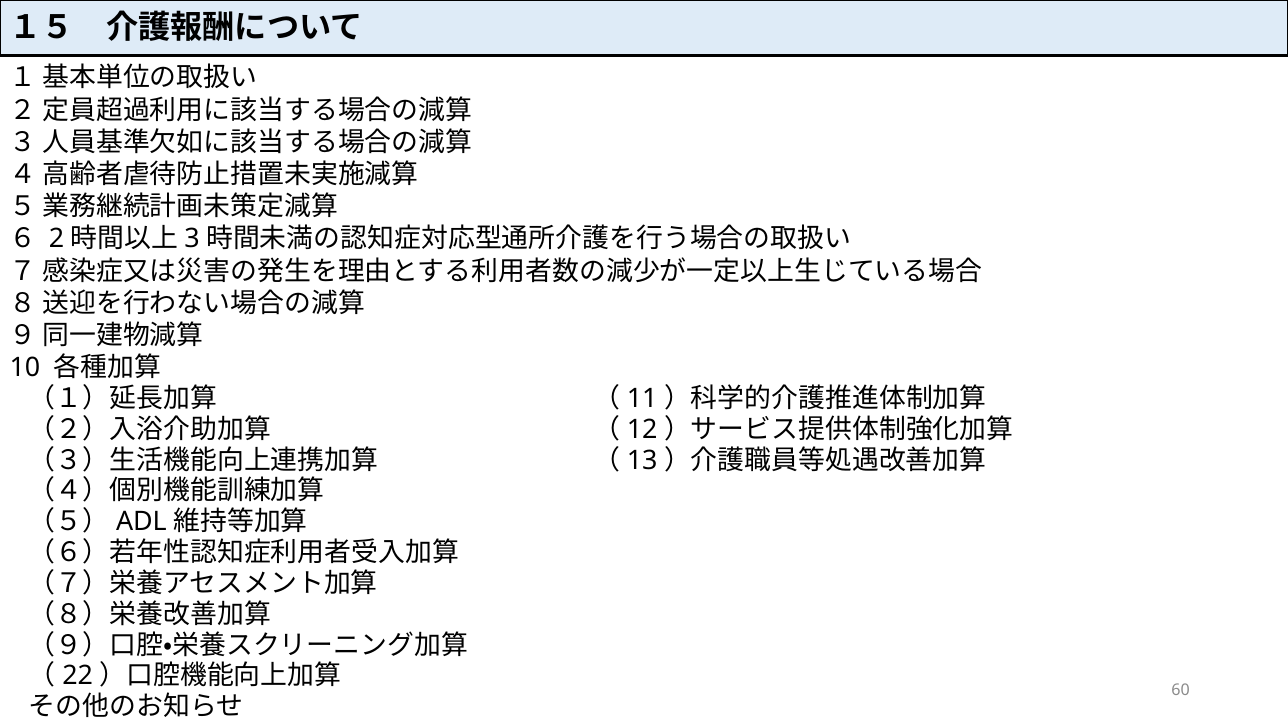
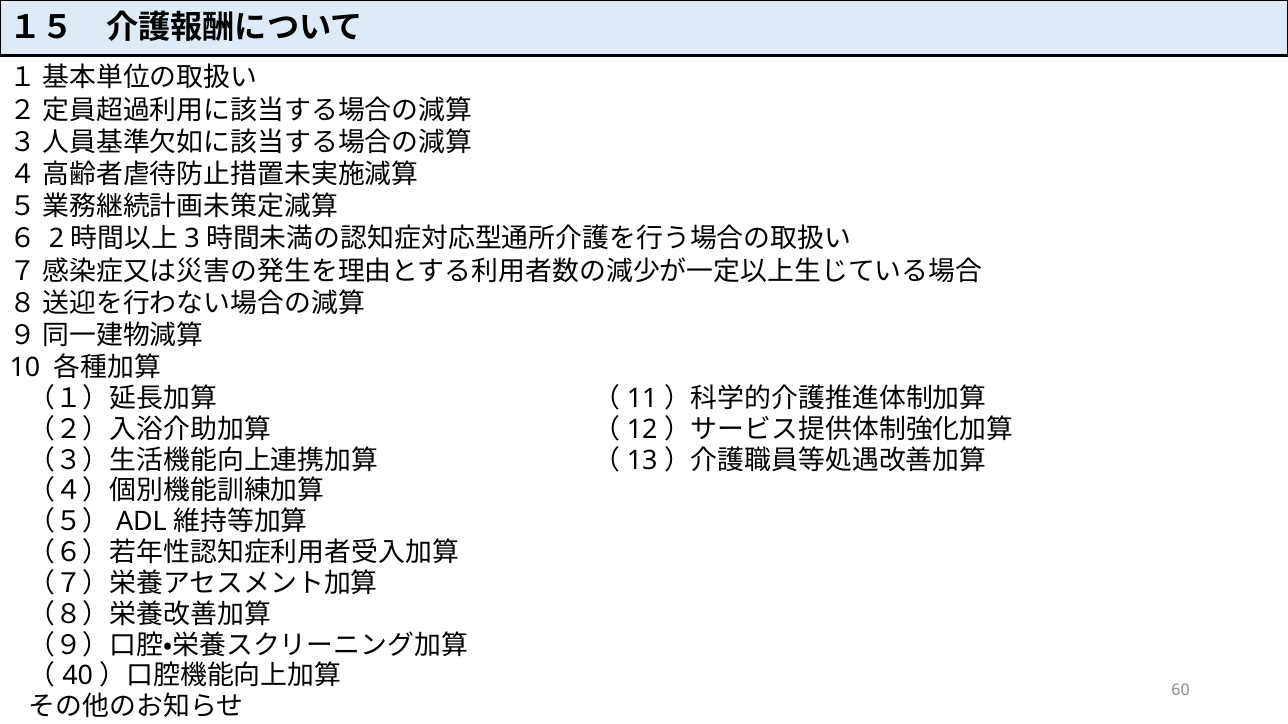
22: 22 -> 40
